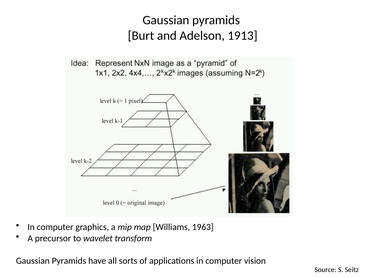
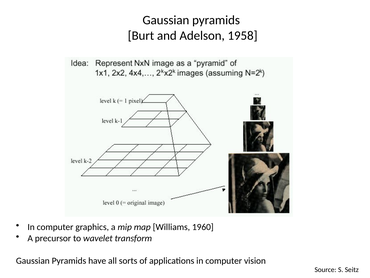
1913: 1913 -> 1958
1963: 1963 -> 1960
